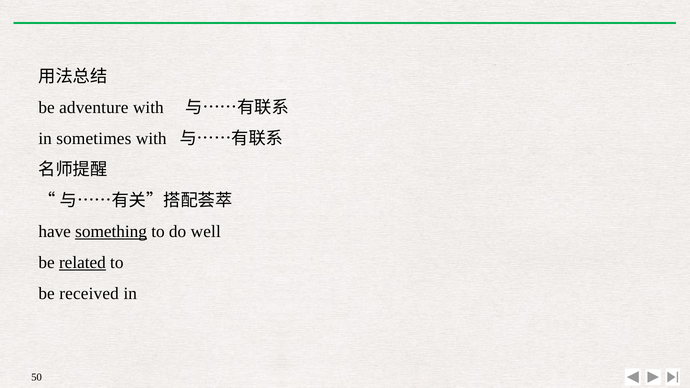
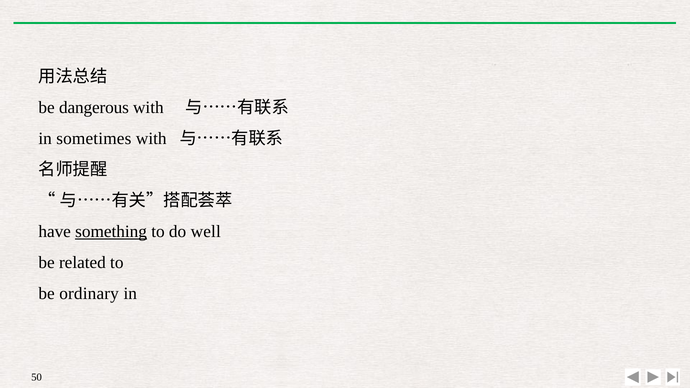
adventure: adventure -> dangerous
related underline: present -> none
received: received -> ordinary
